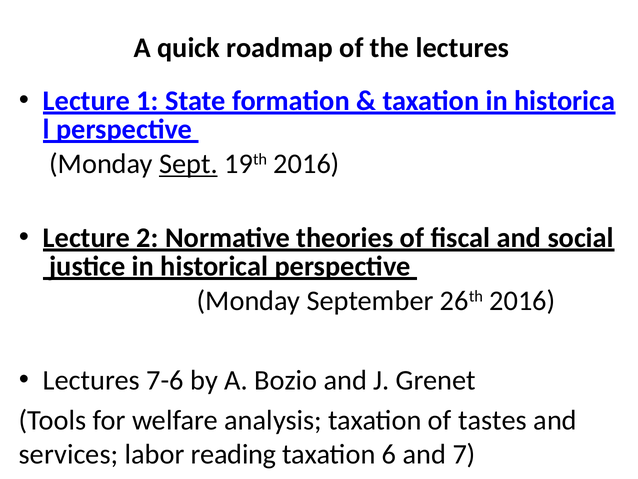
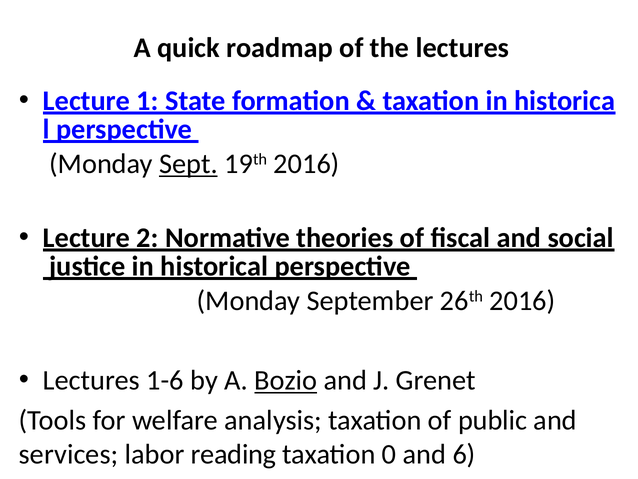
7-6: 7-6 -> 1-6
Bozio underline: none -> present
tastes: tastes -> public
6: 6 -> 0
7: 7 -> 6
